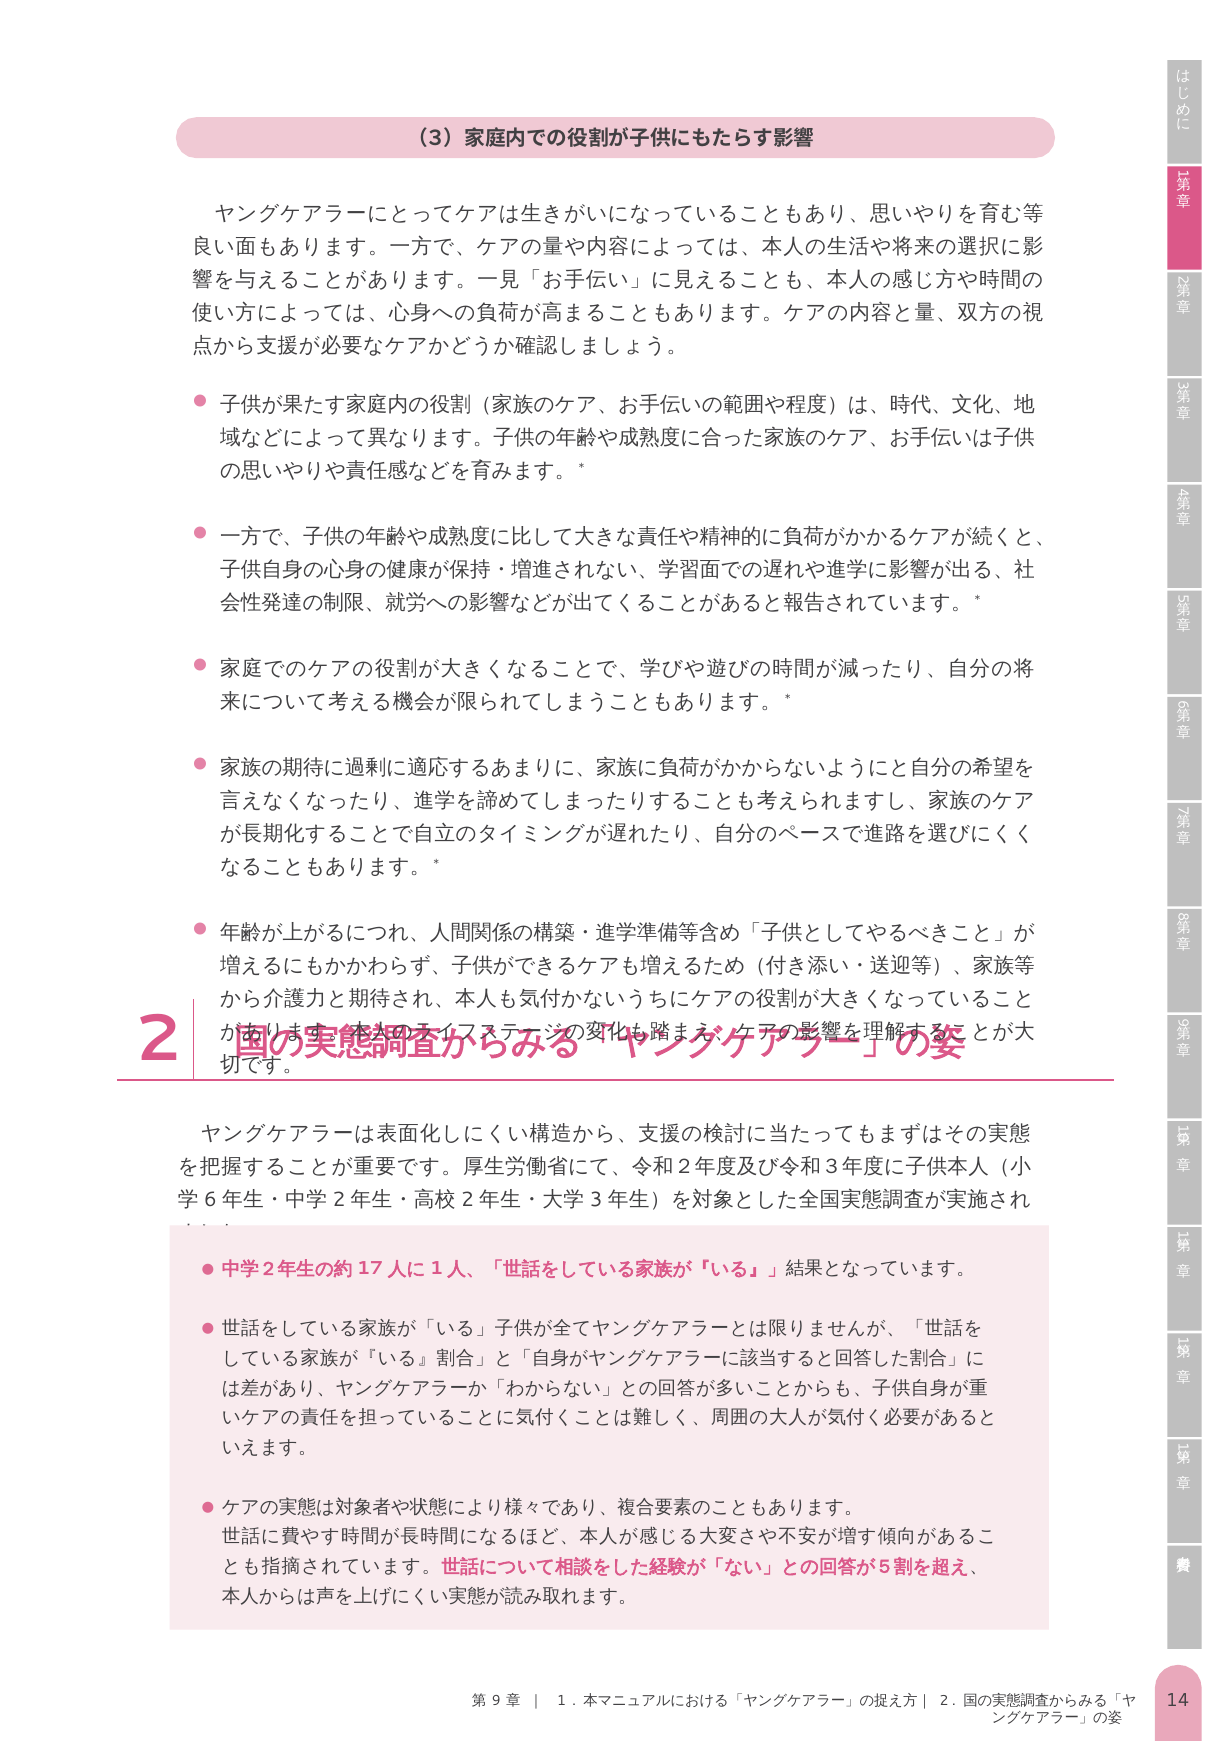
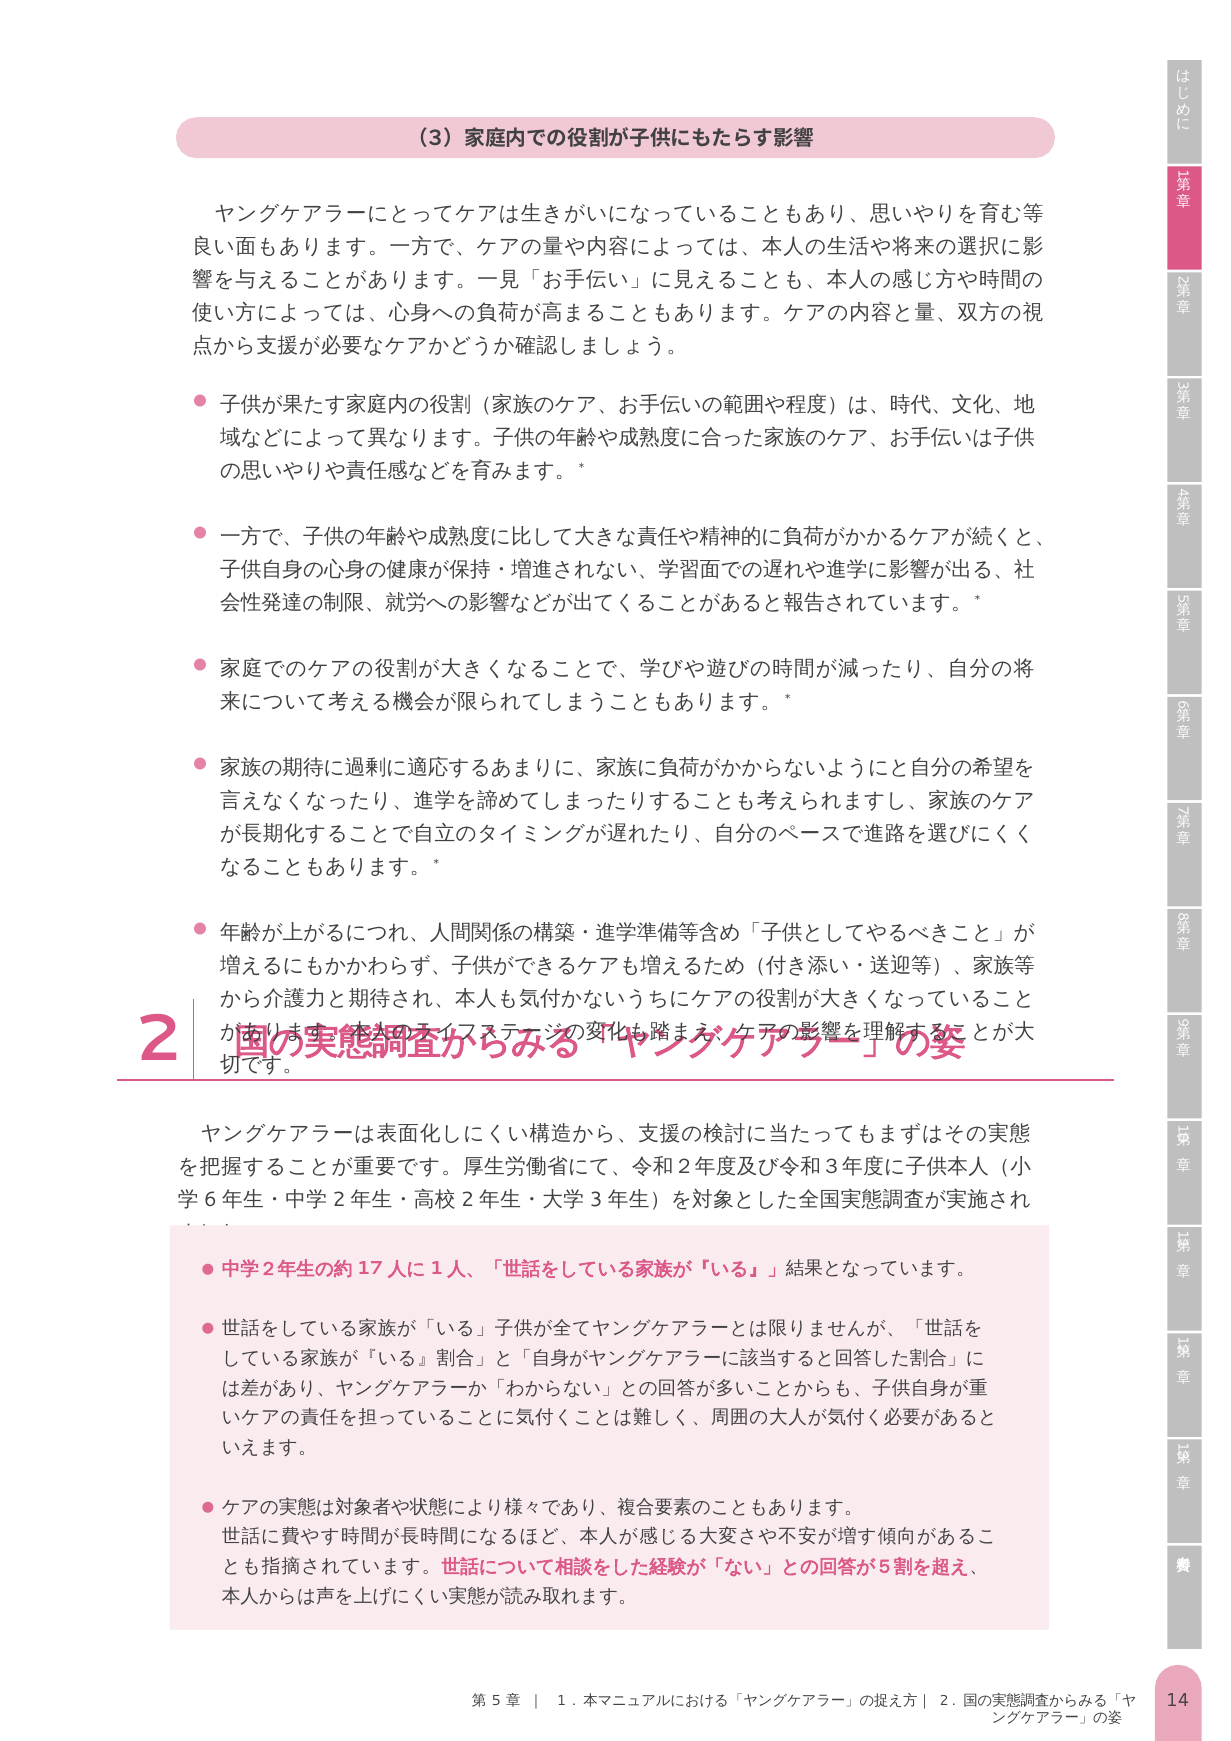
9 at (496, 1700): 9 -> 5
